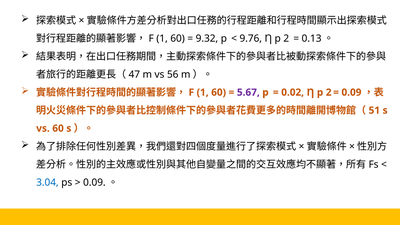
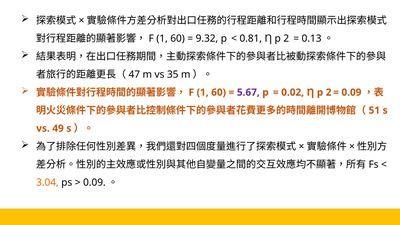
9.76: 9.76 -> 0.81
56: 56 -> 35
vs 60: 60 -> 49
3.04 colour: blue -> orange
